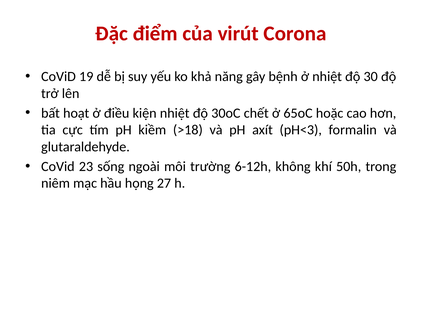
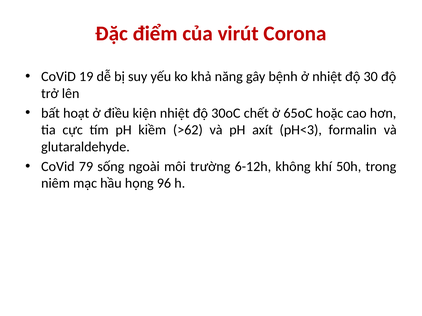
>18: >18 -> >62
23: 23 -> 79
27: 27 -> 96
